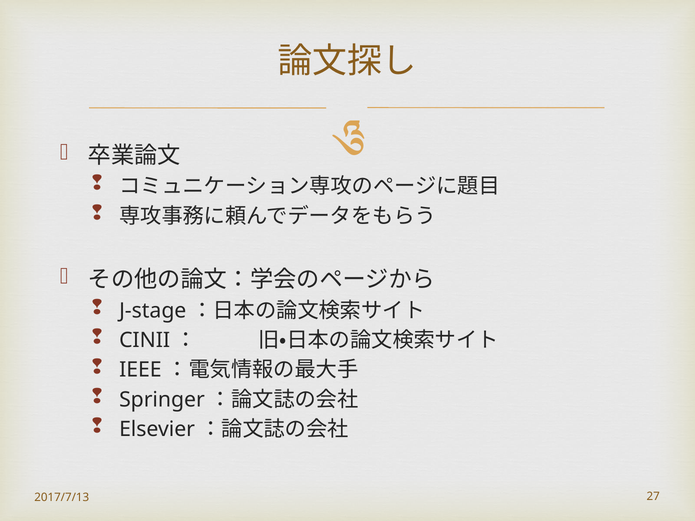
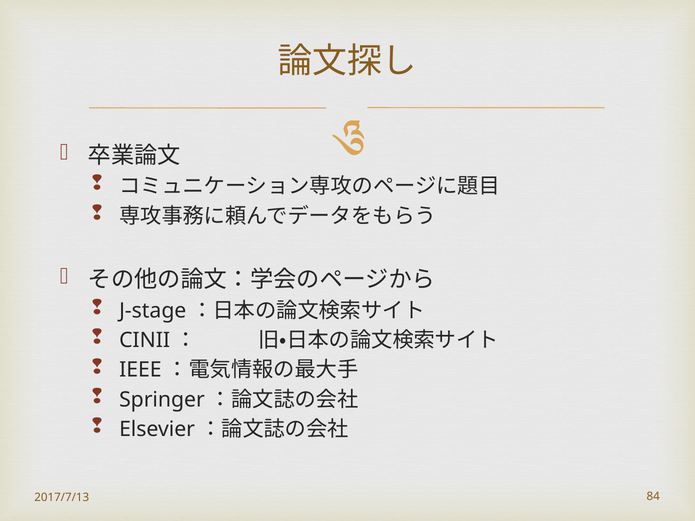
27: 27 -> 84
